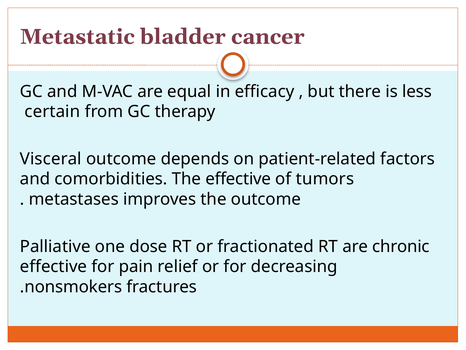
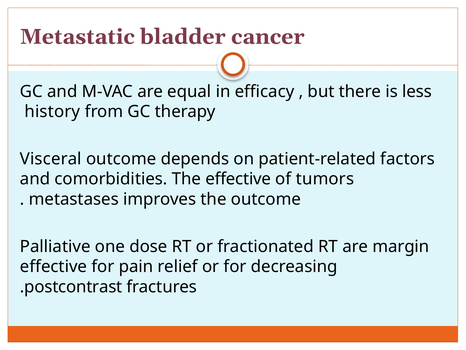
certain: certain -> history
chronic: chronic -> margin
nonsmokers: nonsmokers -> postcontrast
